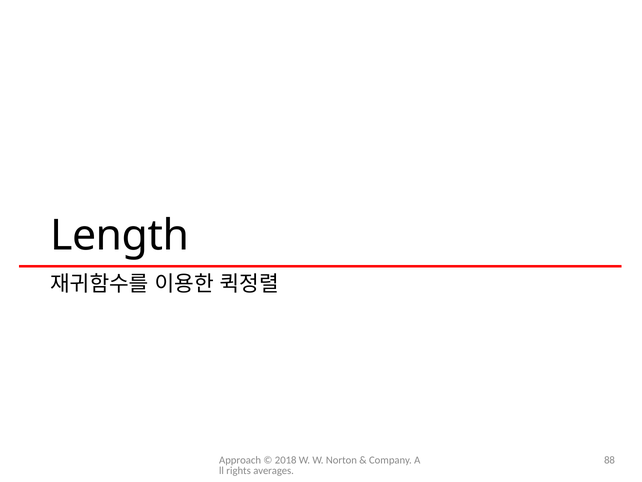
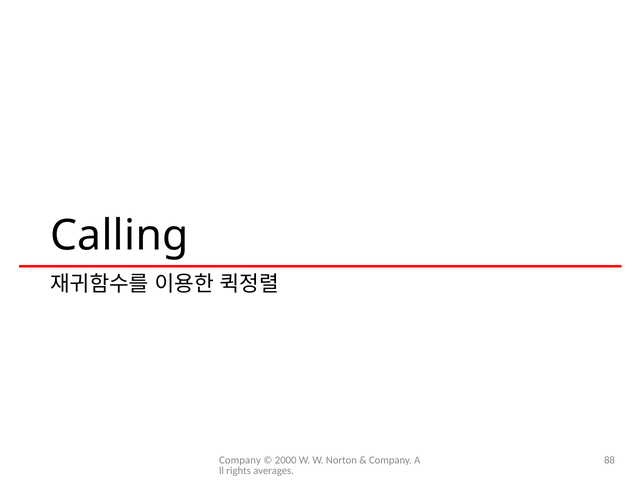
Length: Length -> Calling
Approach at (240, 460): Approach -> Company
2018: 2018 -> 2000
